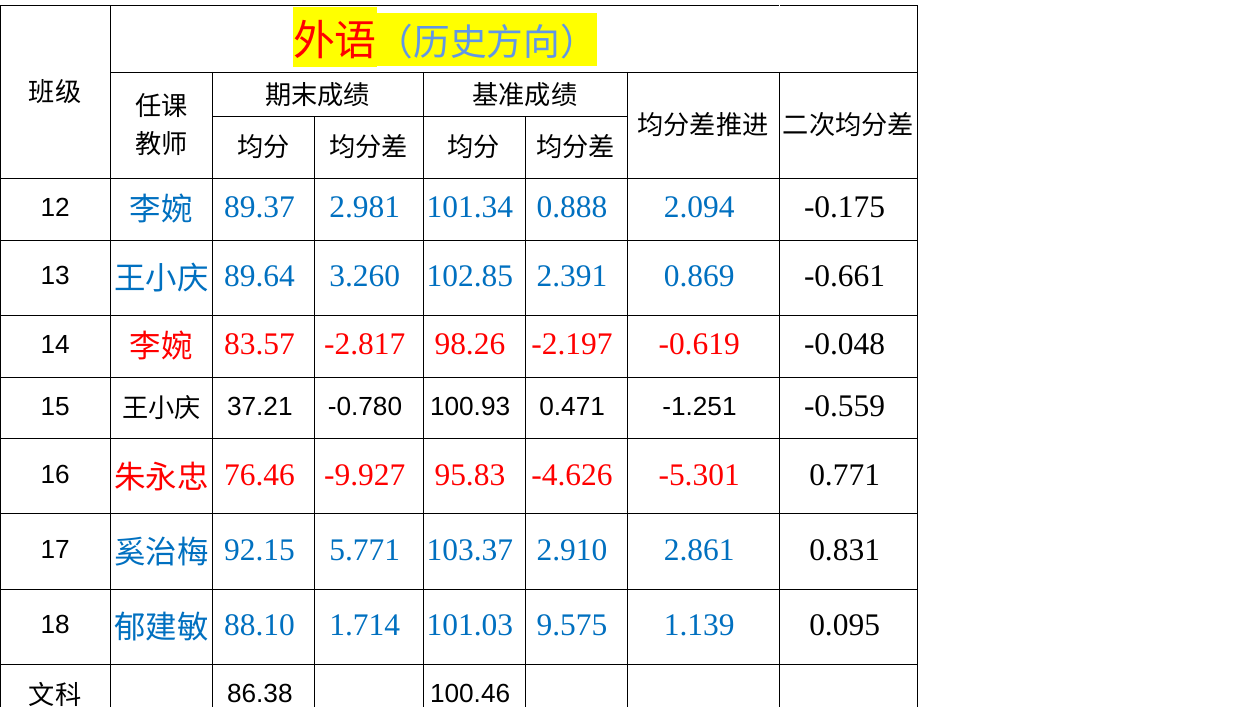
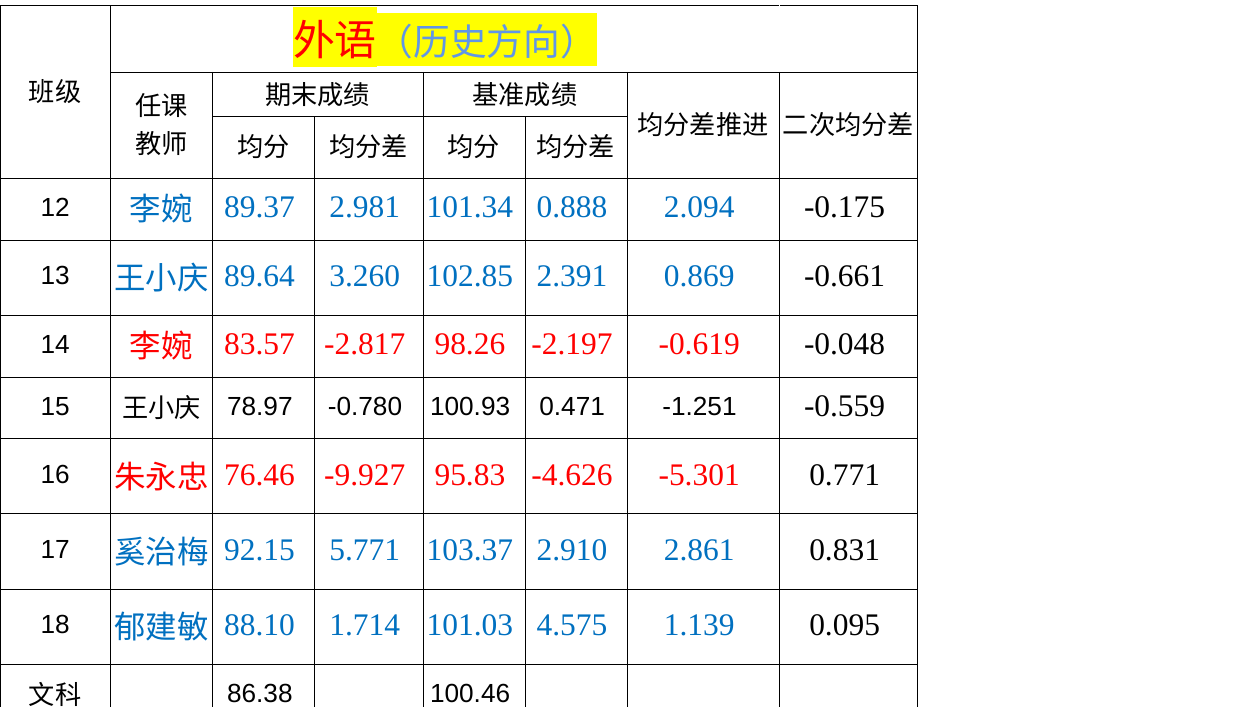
37.21: 37.21 -> 78.97
9.575: 9.575 -> 4.575
